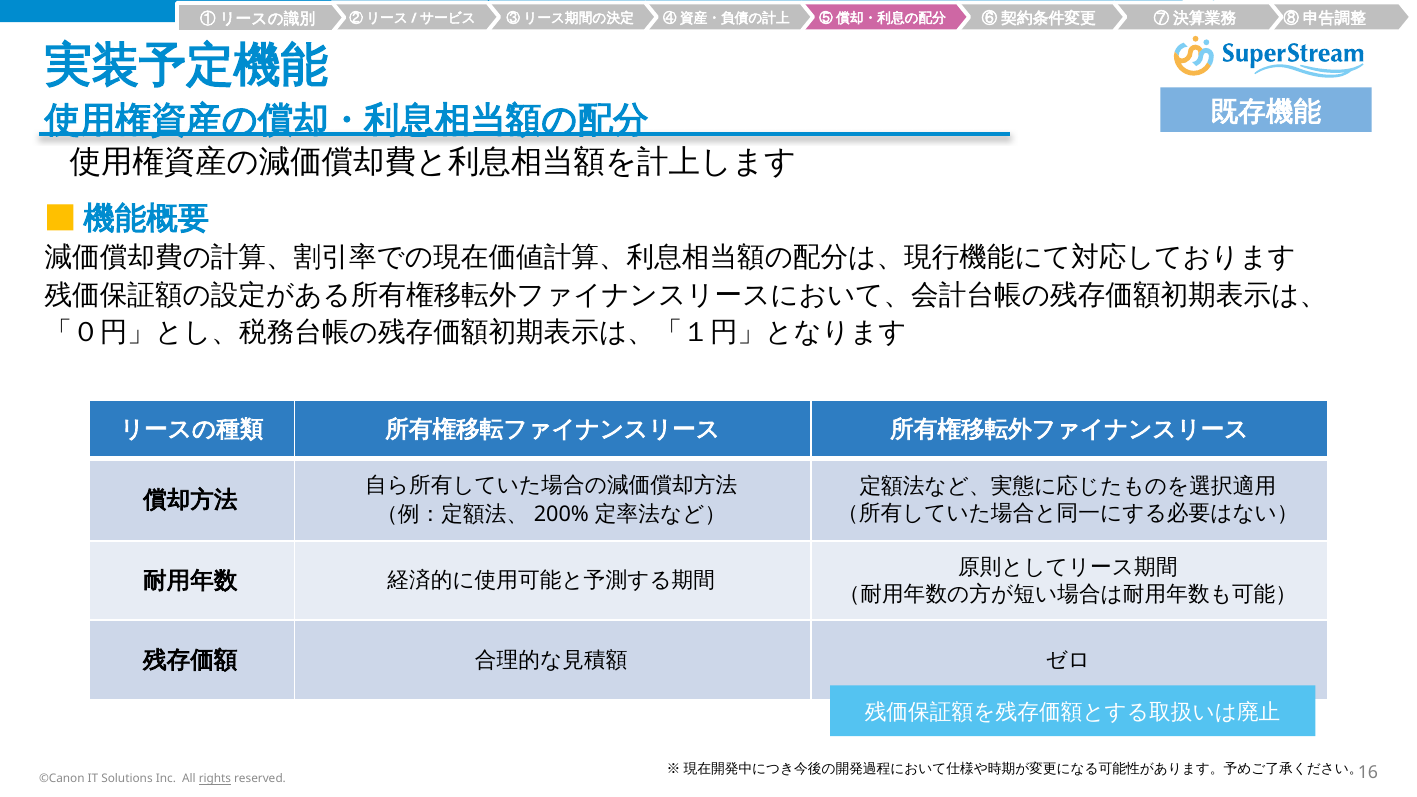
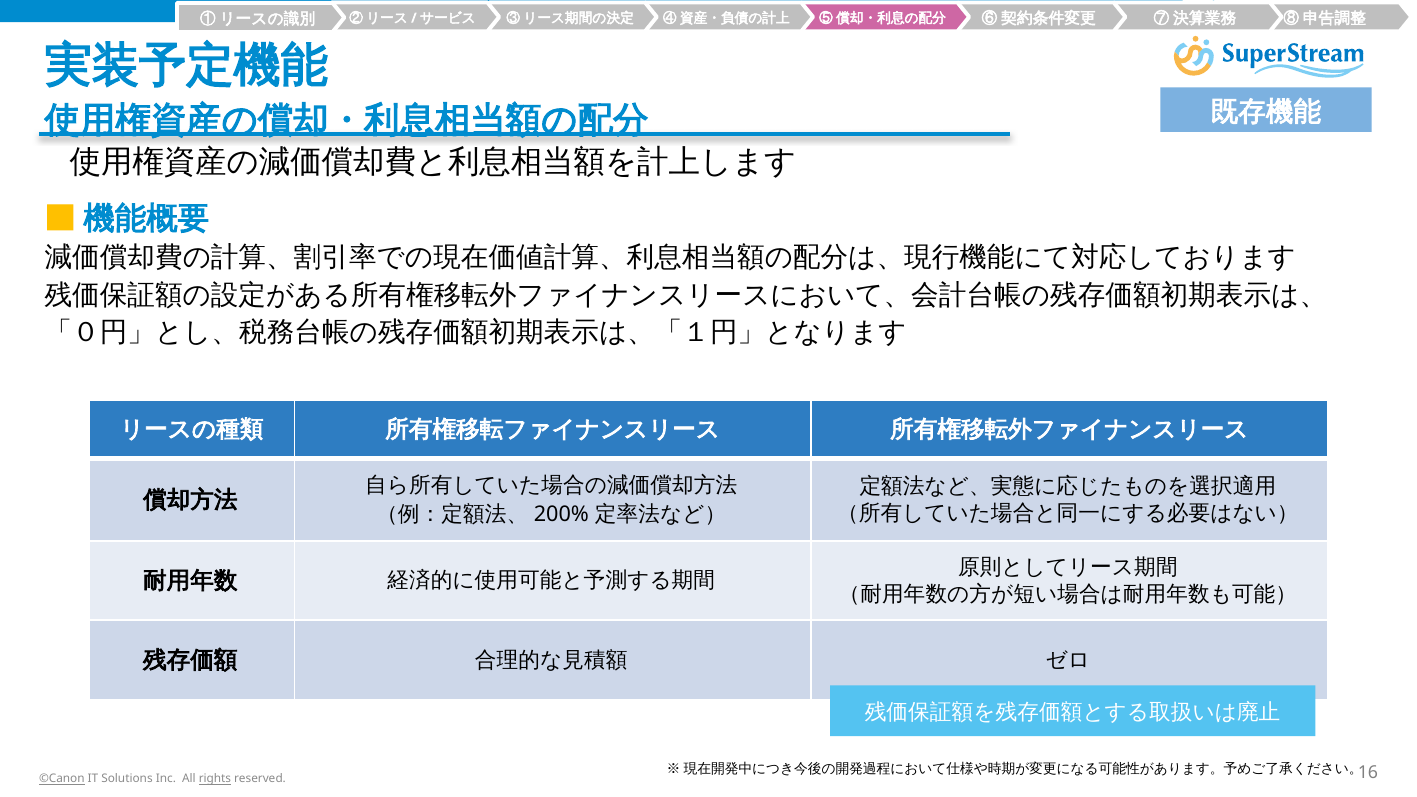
©Canon underline: none -> present
